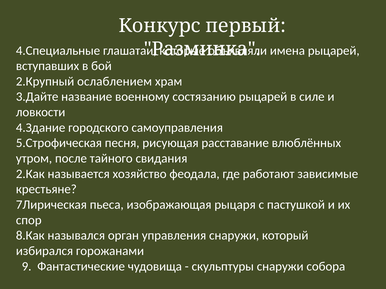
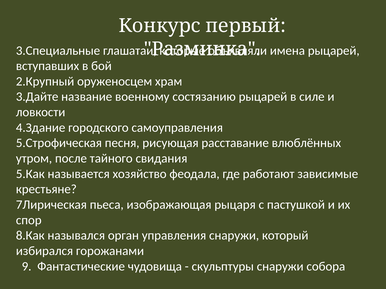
4.Специальные: 4.Специальные -> 3.Специальные
ослаблением: ослаблением -> оруженосцем
2.Как: 2.Как -> 5.Как
